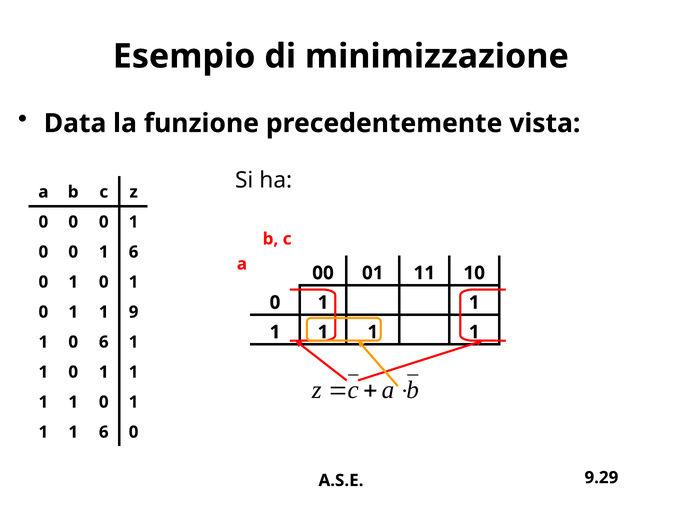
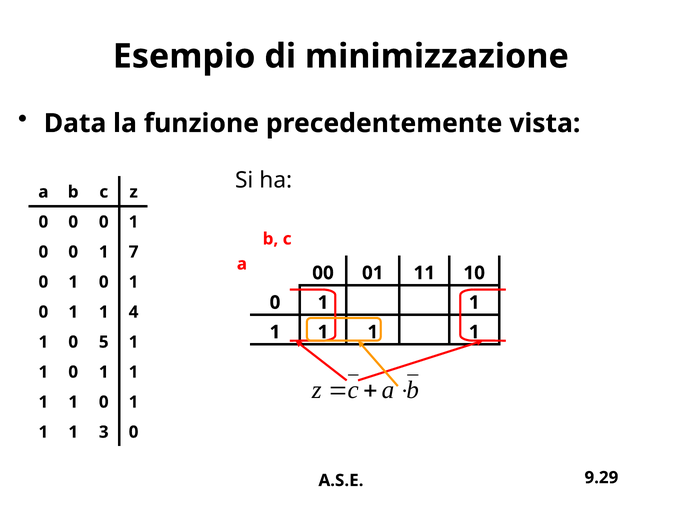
0 1 6: 6 -> 7
9: 9 -> 4
0 6: 6 -> 5
1 1 6: 6 -> 3
